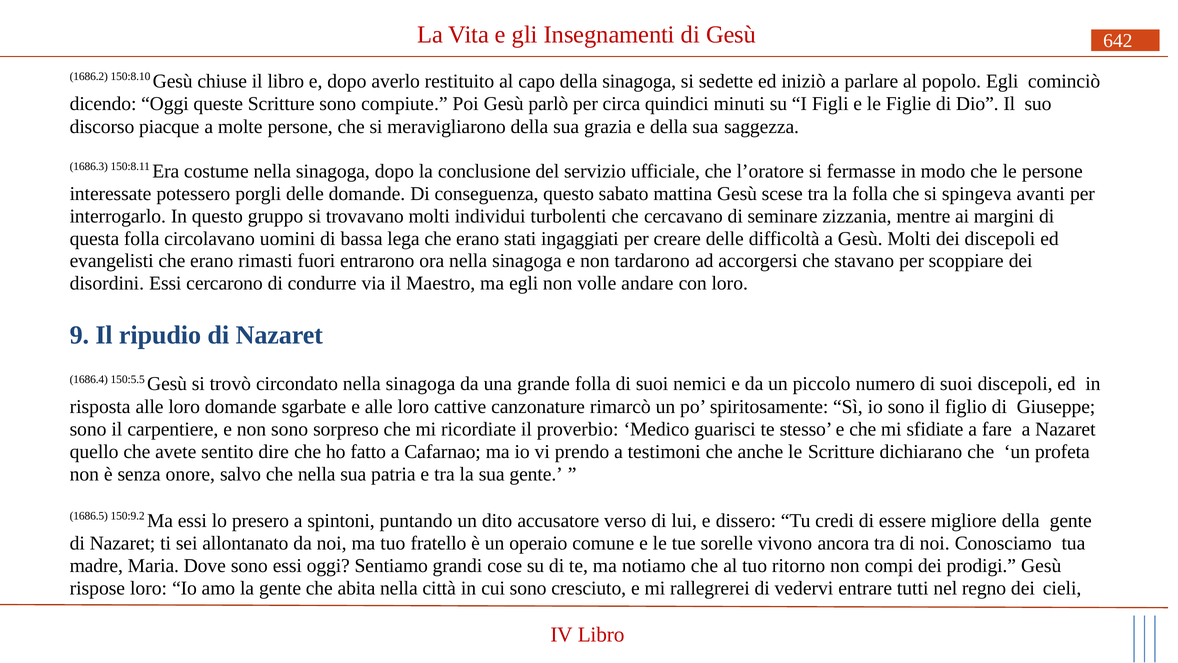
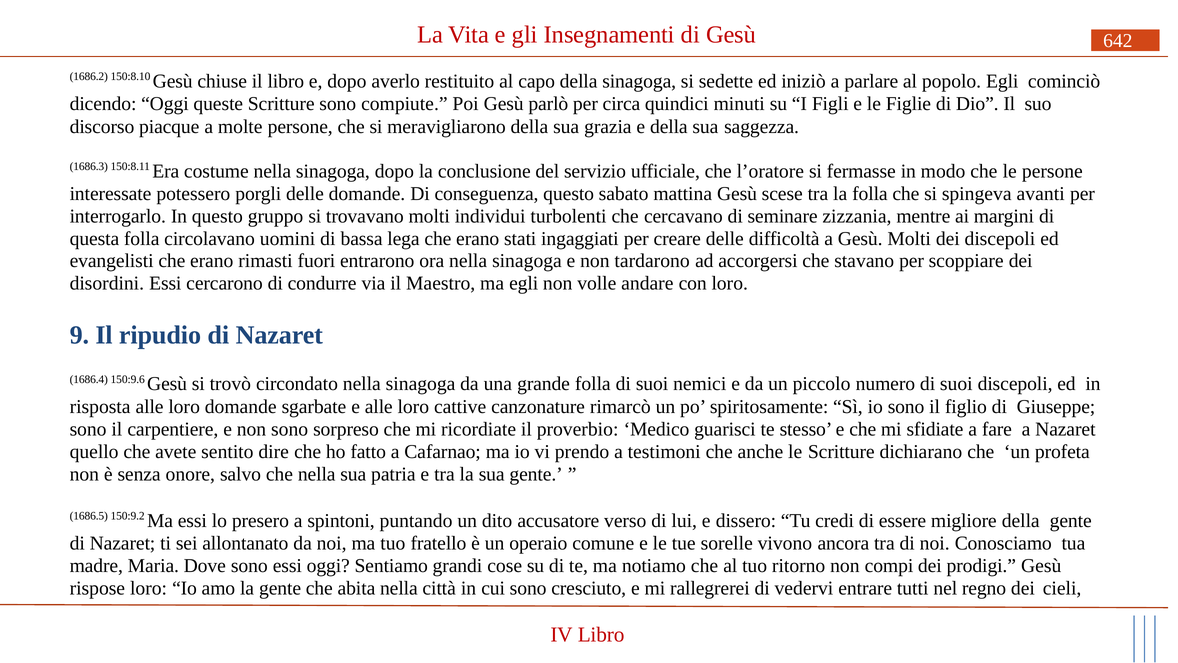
150:5.5: 150:5.5 -> 150:9.6
